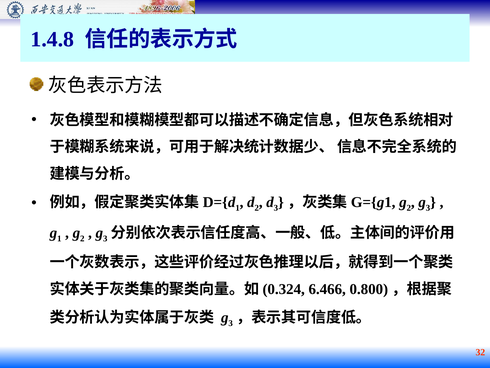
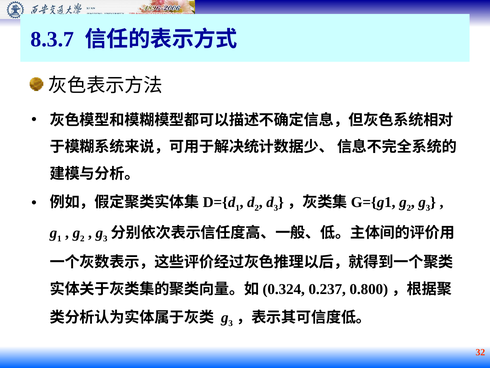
1.4.8: 1.4.8 -> 8.3.7
6.466: 6.466 -> 0.237
